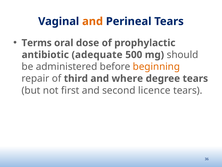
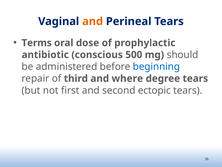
adequate: adequate -> conscious
beginning colour: orange -> blue
licence: licence -> ectopic
